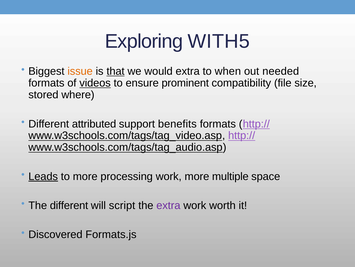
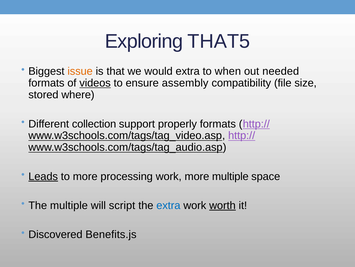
WITH5: WITH5 -> THAT5
that underline: present -> none
prominent: prominent -> assembly
attributed: attributed -> collection
benefits: benefits -> properly
The different: different -> multiple
extra at (168, 205) colour: purple -> blue
worth underline: none -> present
Formats.js: Formats.js -> Benefits.js
